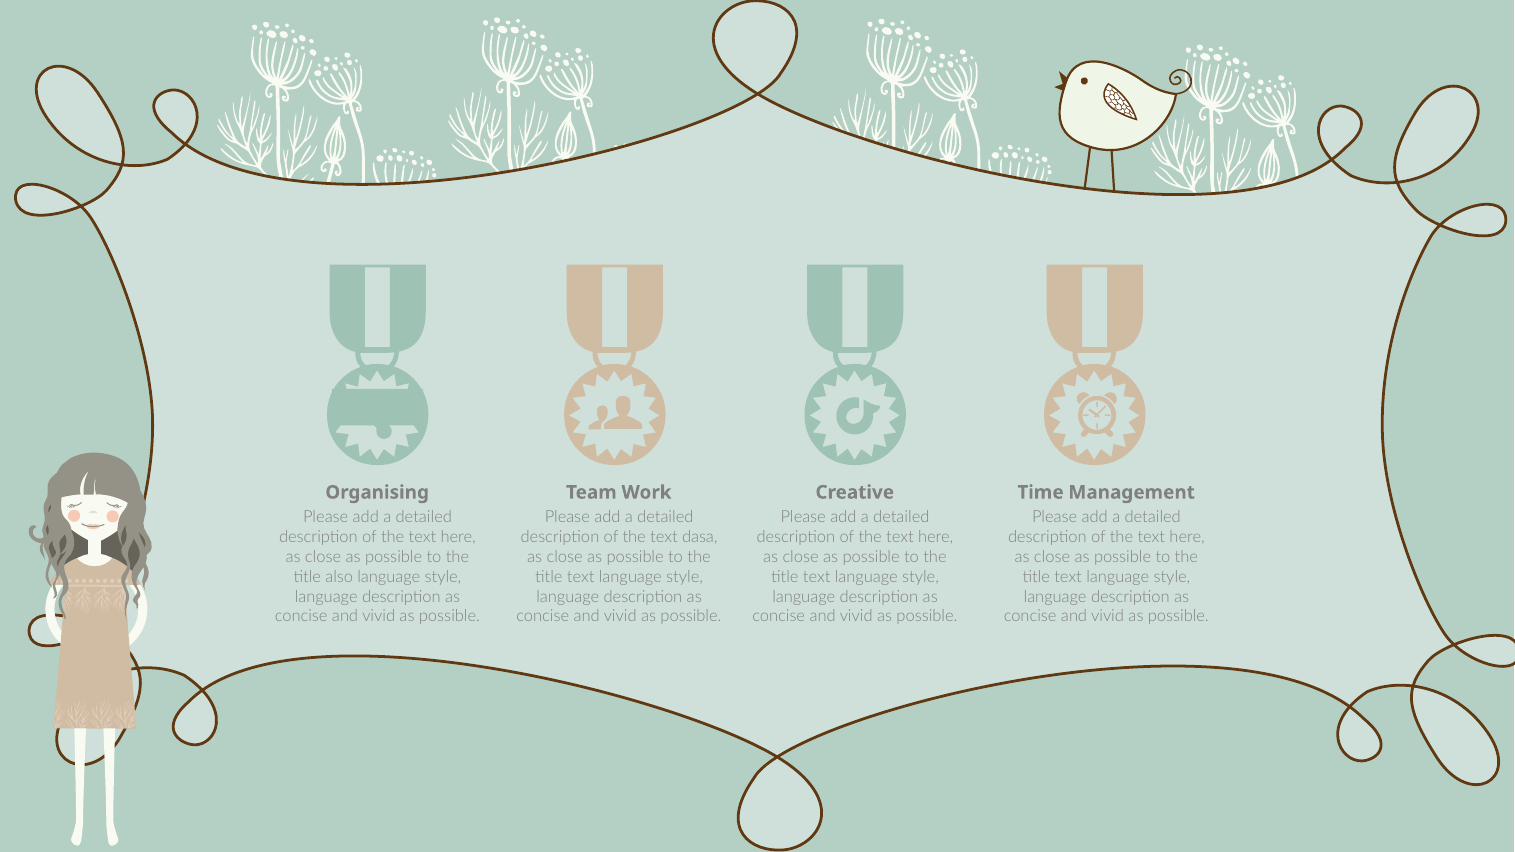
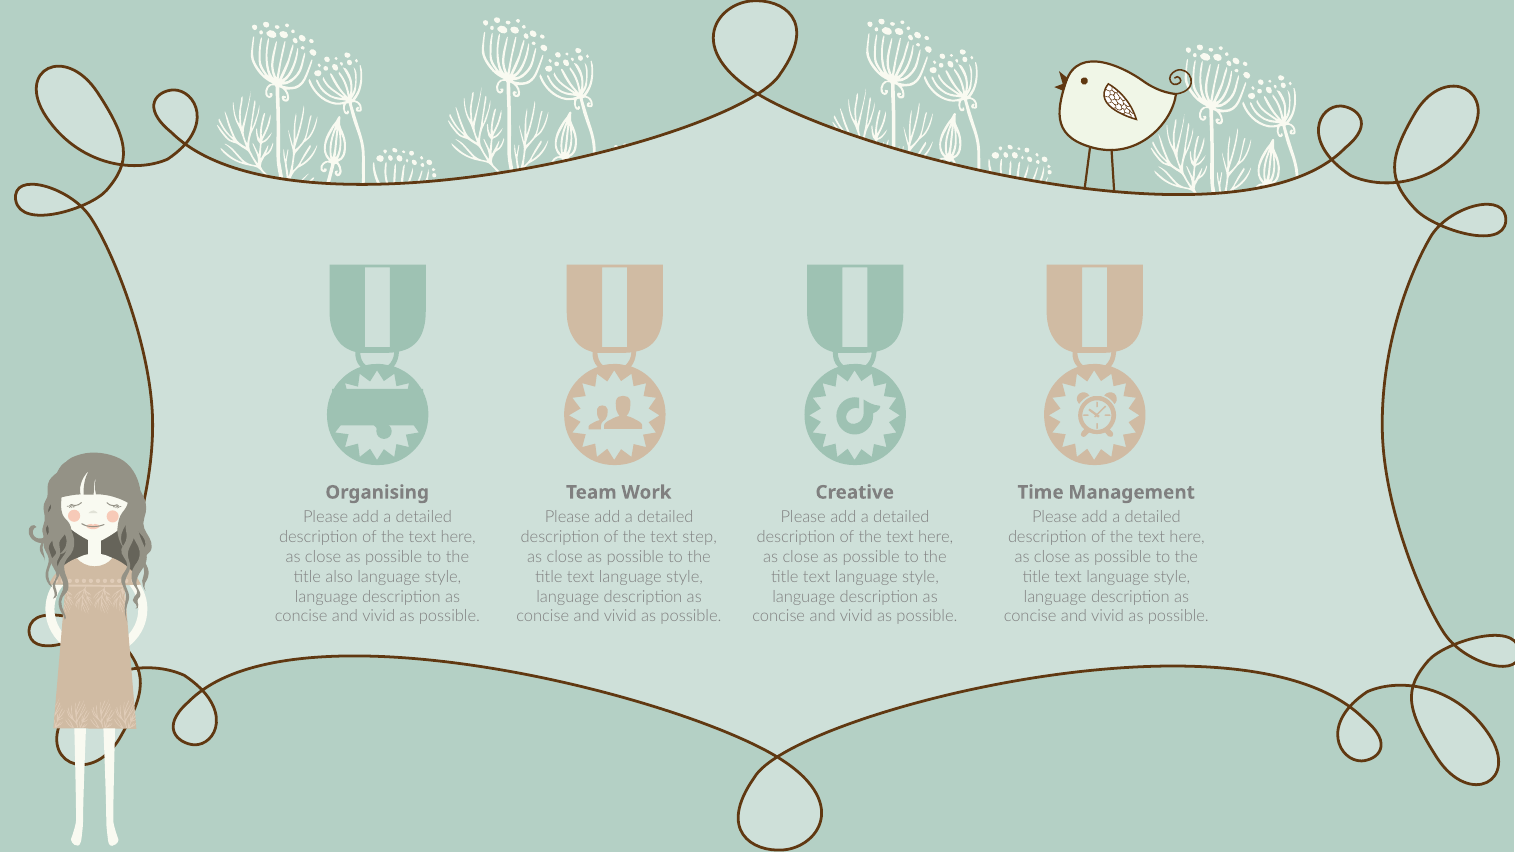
dasa: dasa -> step
